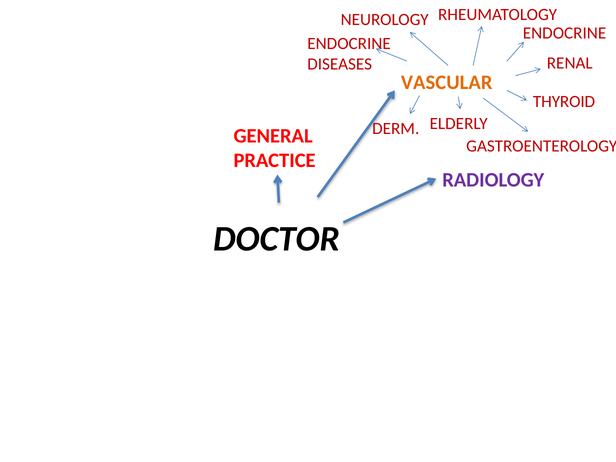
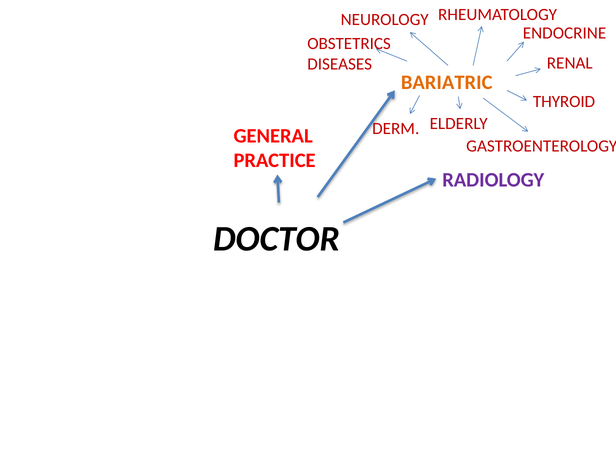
ENDOCRINE at (349, 44): ENDOCRINE -> OBSTETRICS
VASCULAR: VASCULAR -> BARIATRIC
